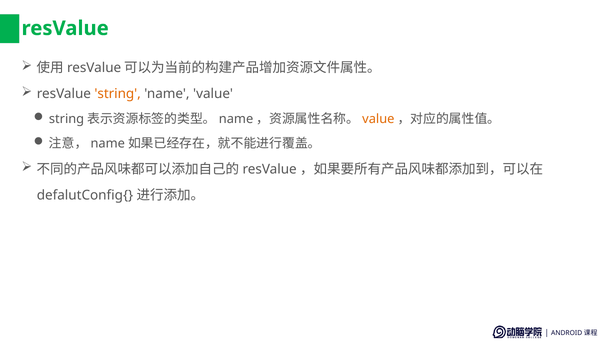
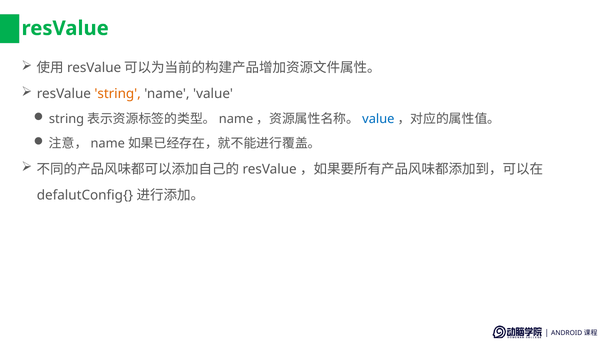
value at (378, 119) colour: orange -> blue
